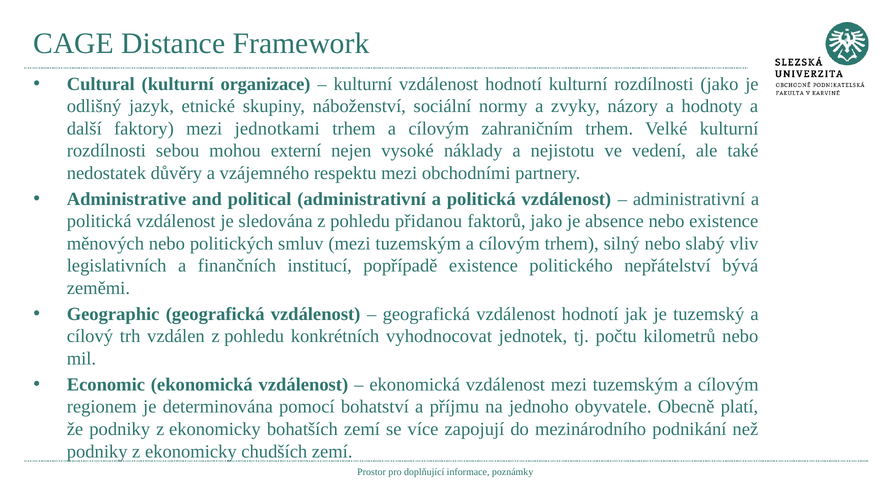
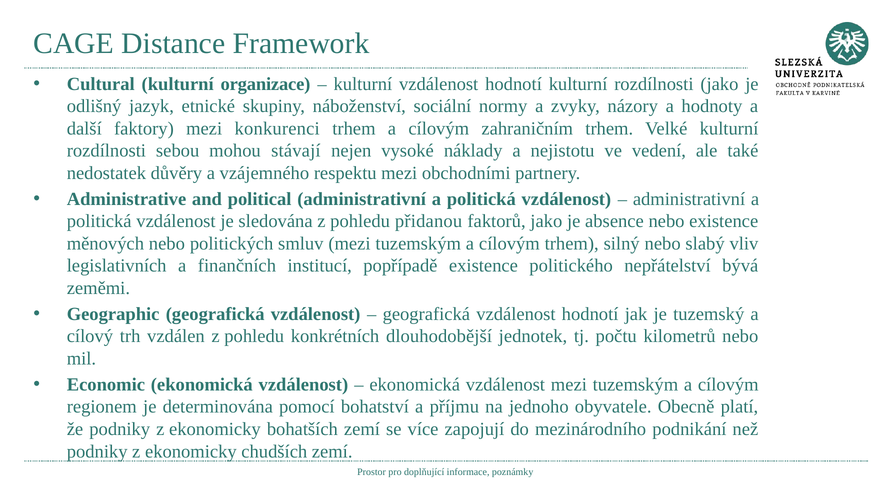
jednotkami: jednotkami -> konkurenci
externí: externí -> stávají
vyhodnocovat: vyhodnocovat -> dlouhodobější
